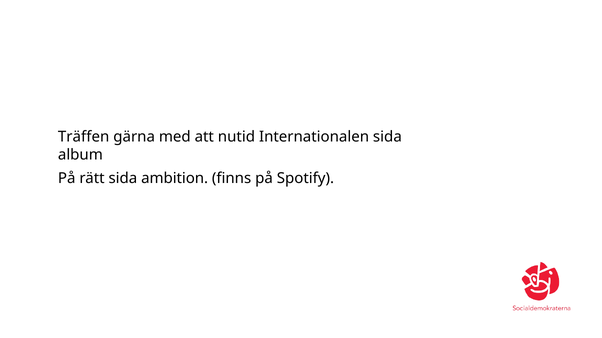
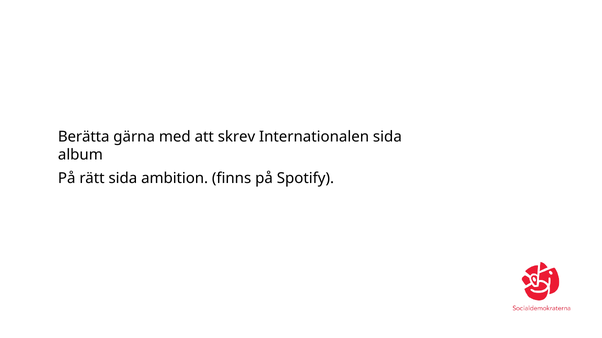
Träffen: Träffen -> Berätta
nutid: nutid -> skrev
